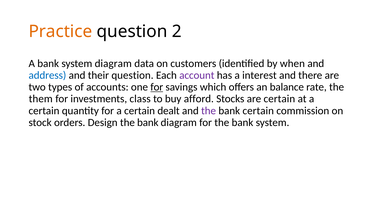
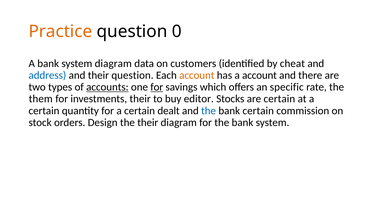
2: 2 -> 0
when: when -> cheat
account at (197, 75) colour: purple -> orange
a interest: interest -> account
accounts underline: none -> present
balance: balance -> specific
investments class: class -> their
afford: afford -> editor
the at (209, 111) colour: purple -> blue
Design the bank: bank -> their
